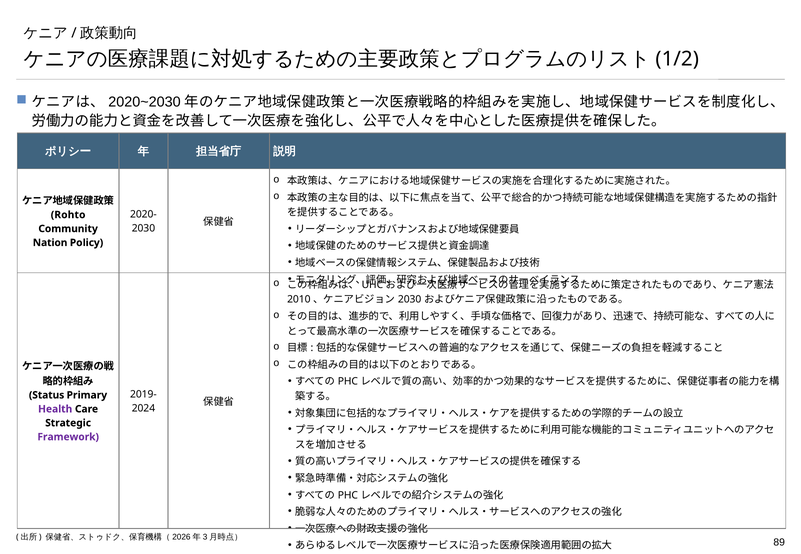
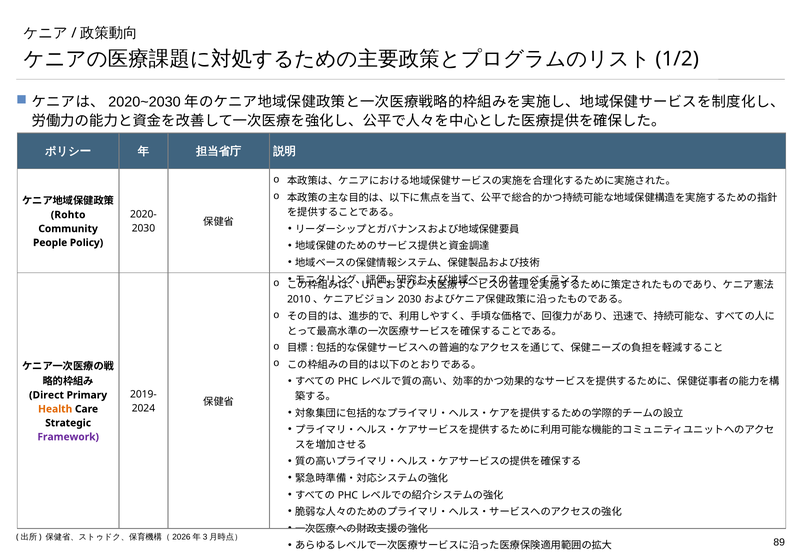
Nation: Nation -> People
Status: Status -> Direct
Health colour: purple -> orange
